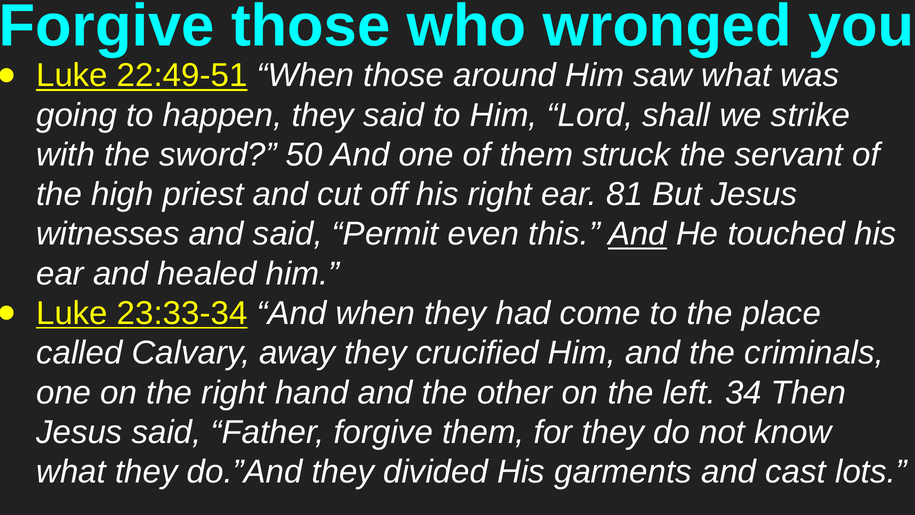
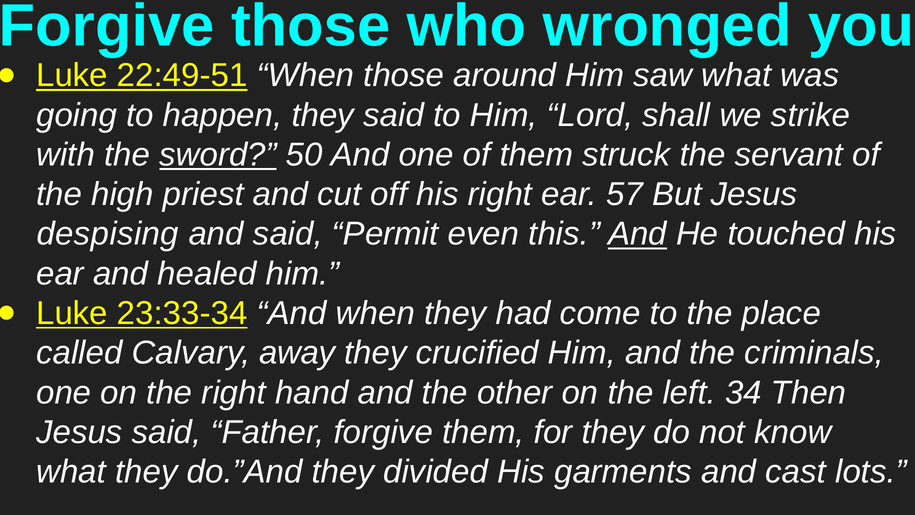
sword underline: none -> present
81: 81 -> 57
witnesses: witnesses -> despising
